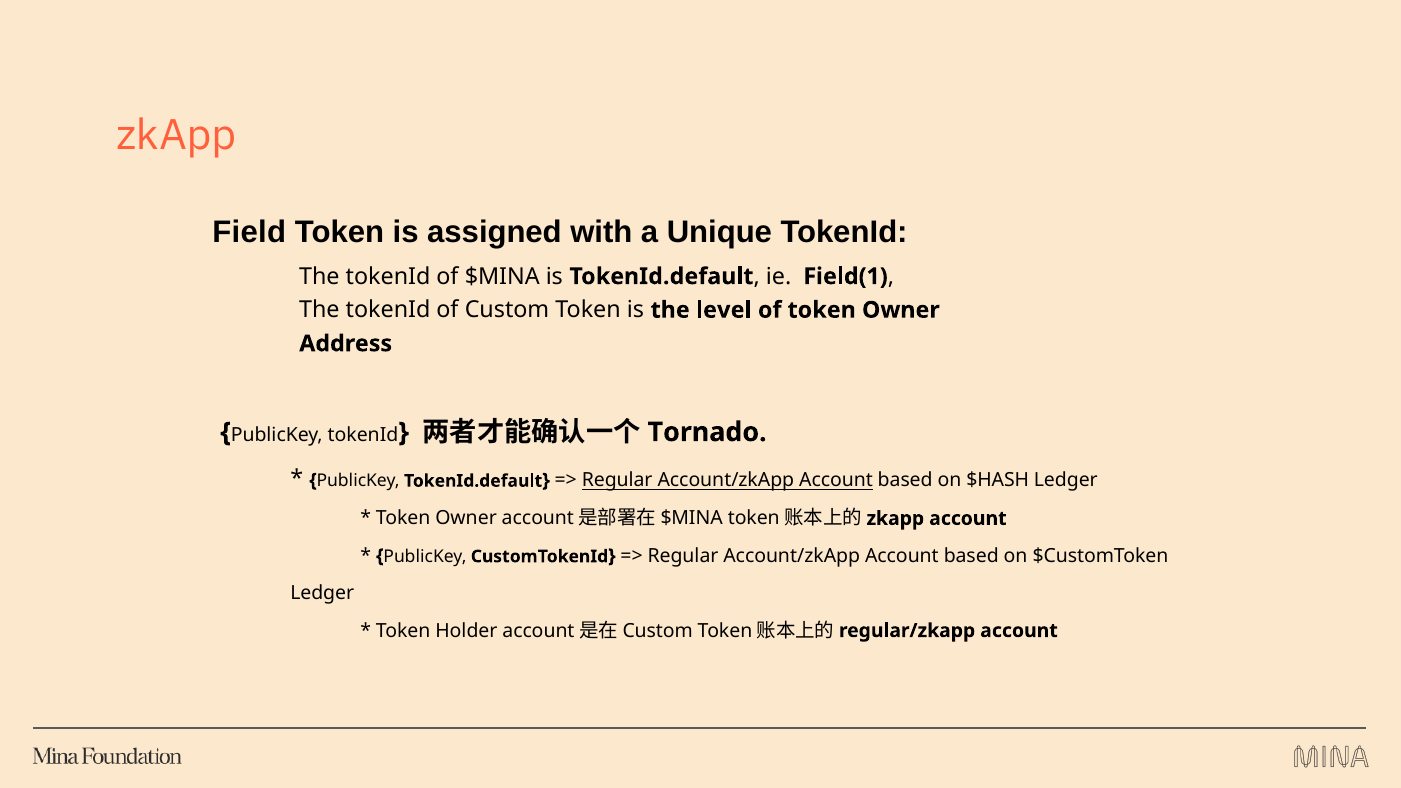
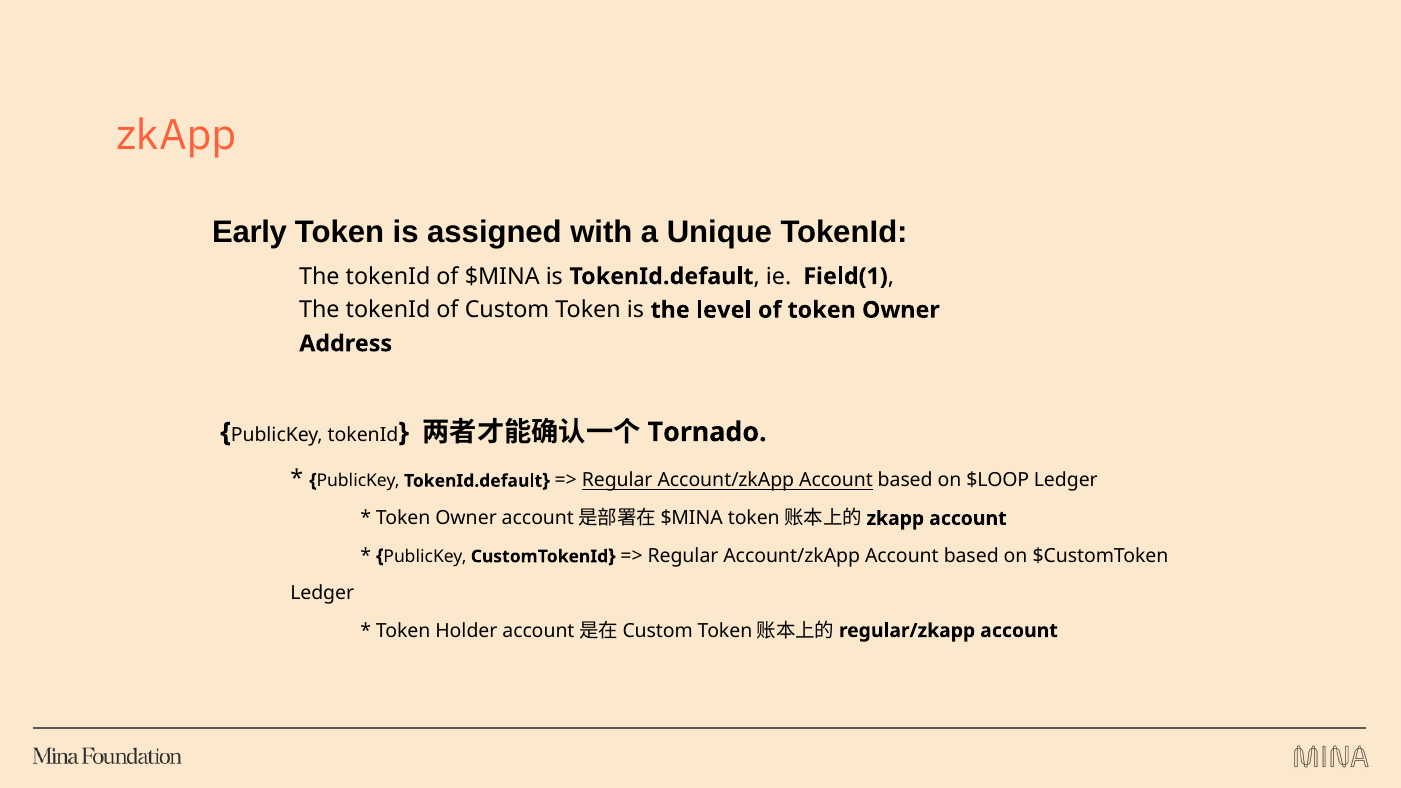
Field: Field -> Early
$HASH: $HASH -> $LOOP
